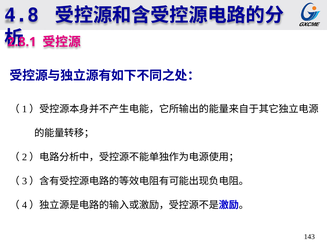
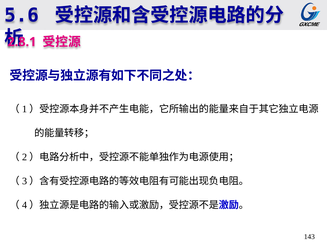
4.8: 4.8 -> 5.6
